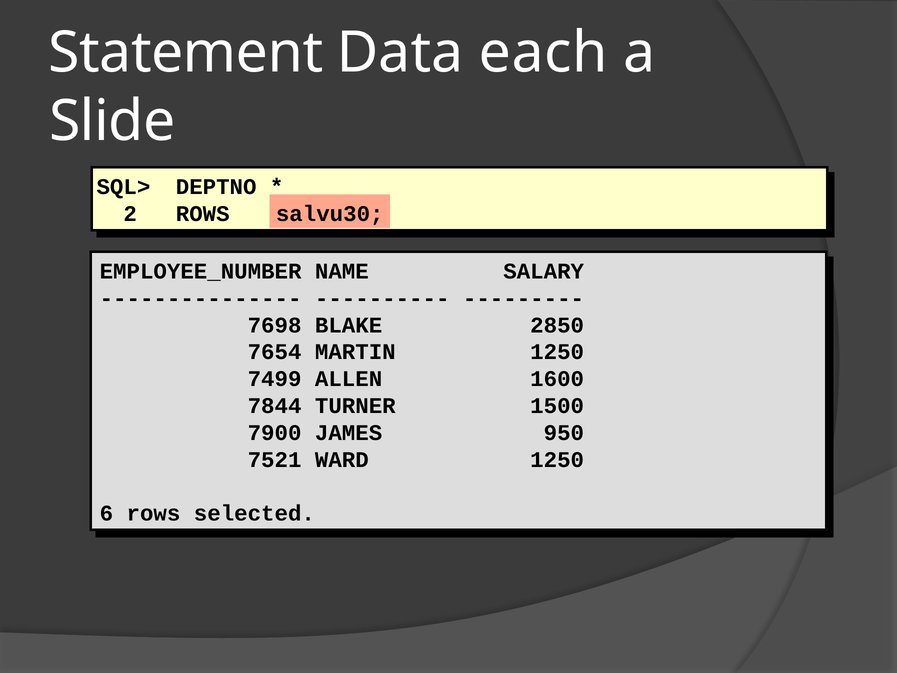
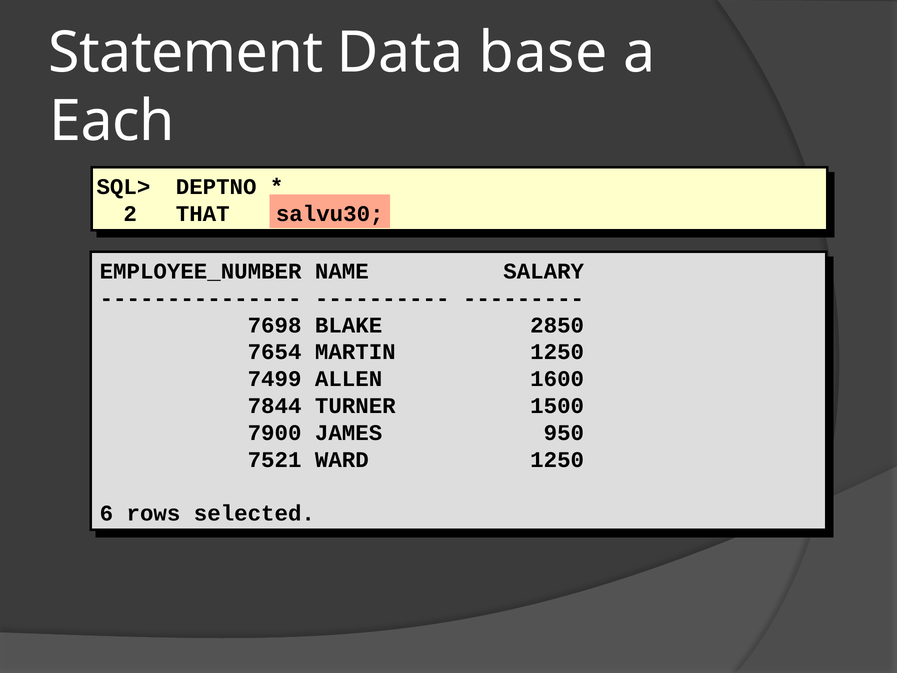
each: each -> base
Slide: Slide -> Each
2 ROWS: ROWS -> THAT
